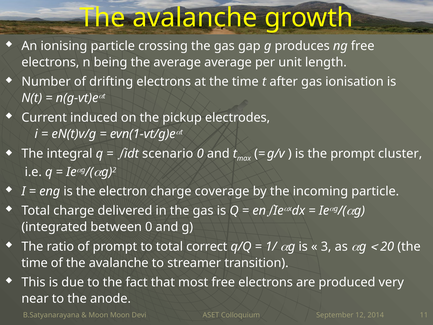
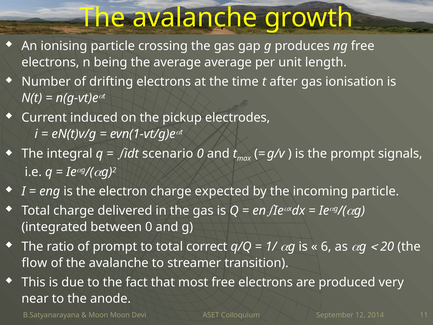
cluster: cluster -> signals
coverage: coverage -> expected
3: 3 -> 6
time at (35, 263): time -> flow
